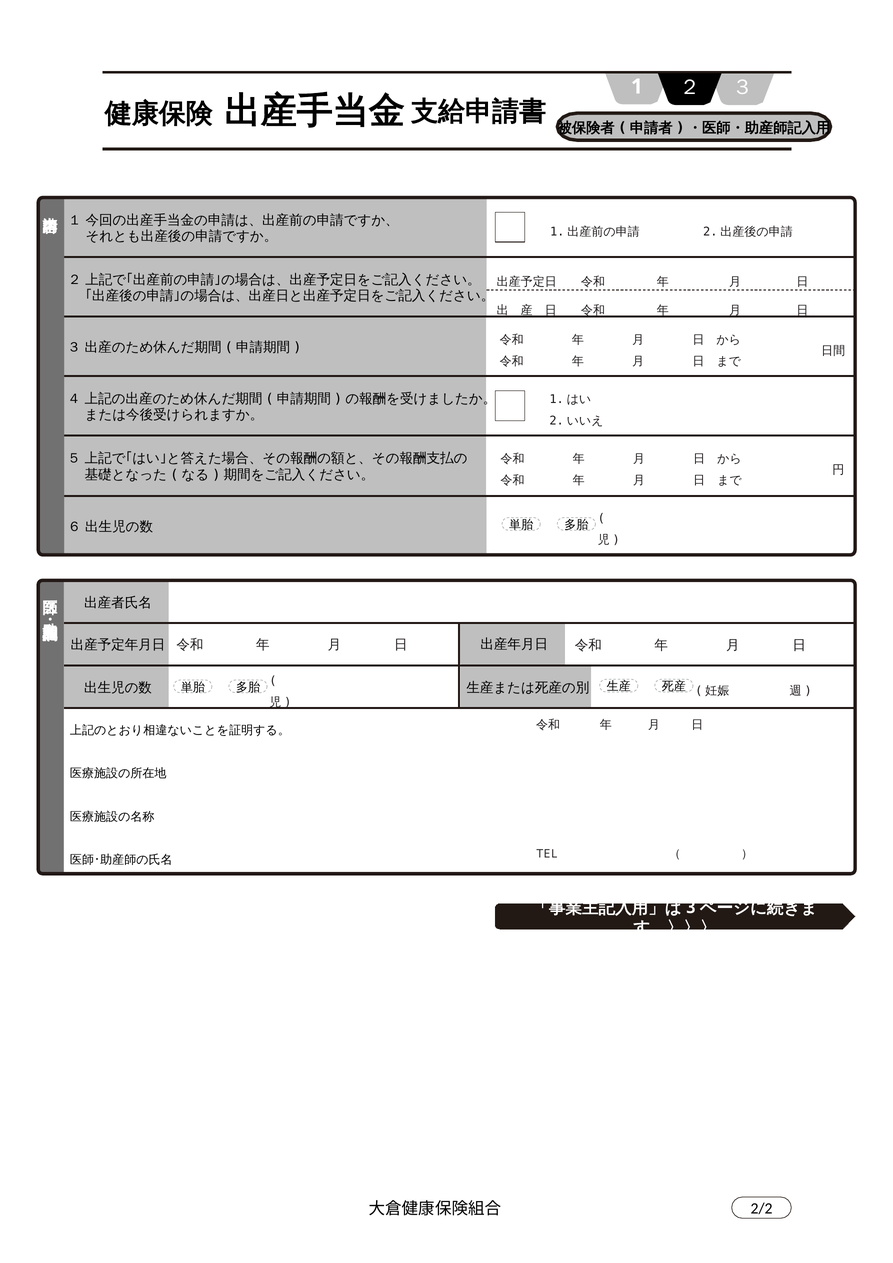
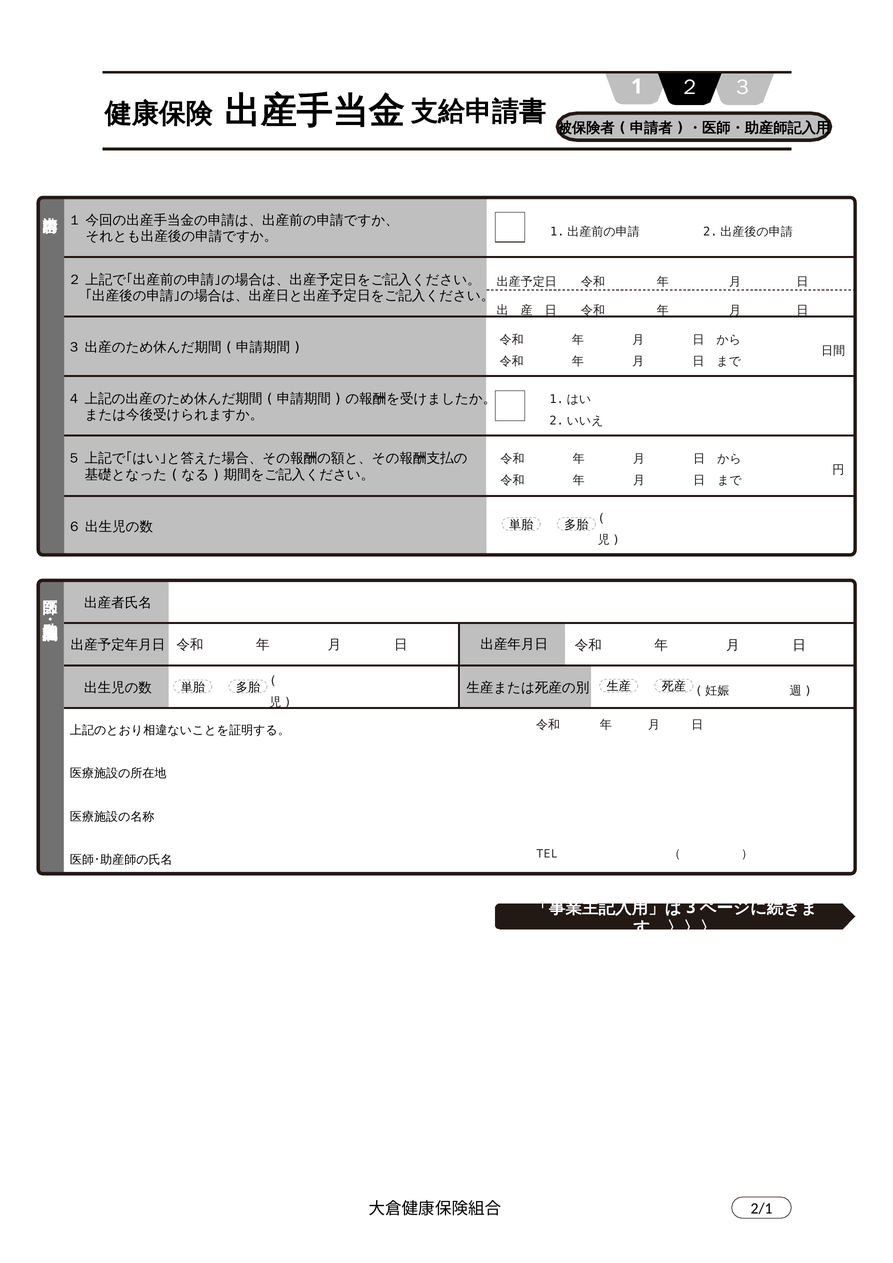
2/2: 2/2 -> 2/1
